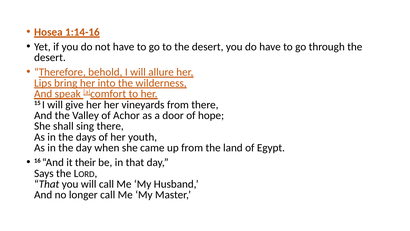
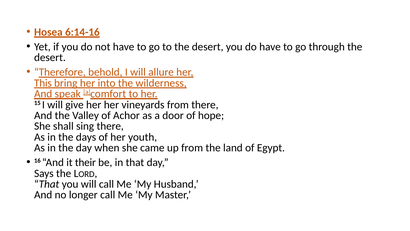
1:14-16: 1:14-16 -> 6:14-16
Lips: Lips -> This
